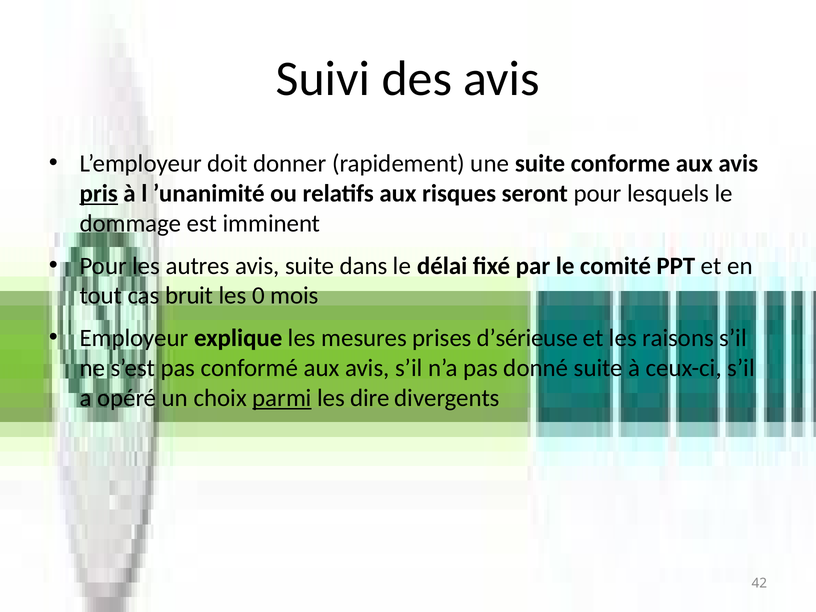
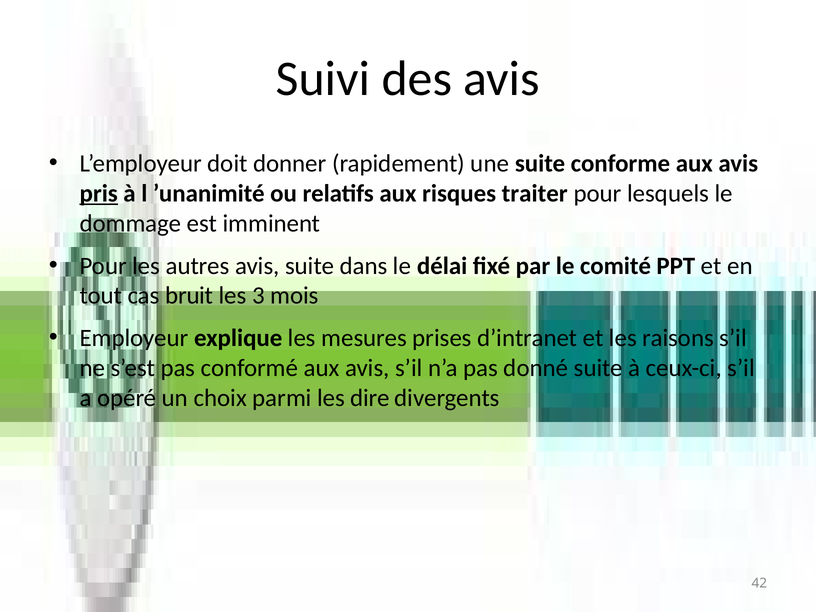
seront: seront -> traiter
0: 0 -> 3
d’sérieuse: d’sérieuse -> d’intranet
parmi underline: present -> none
